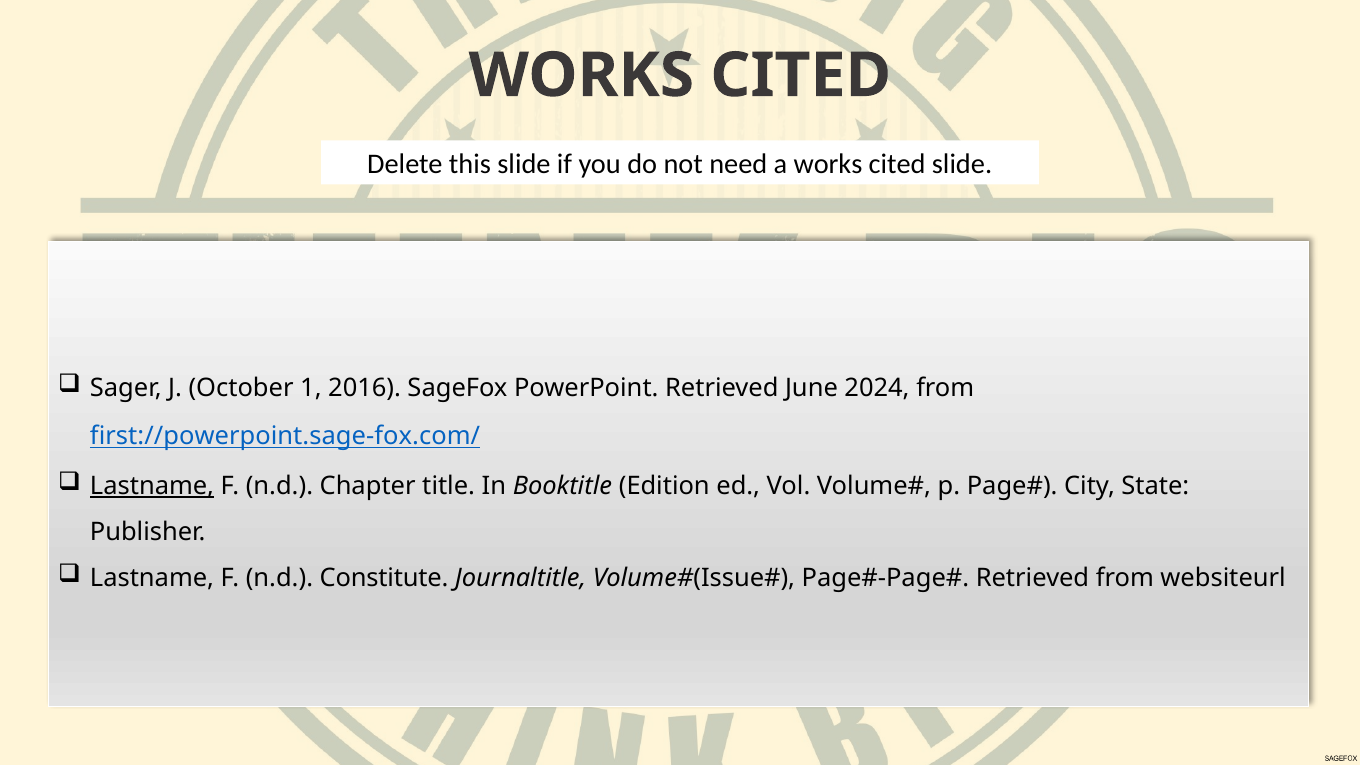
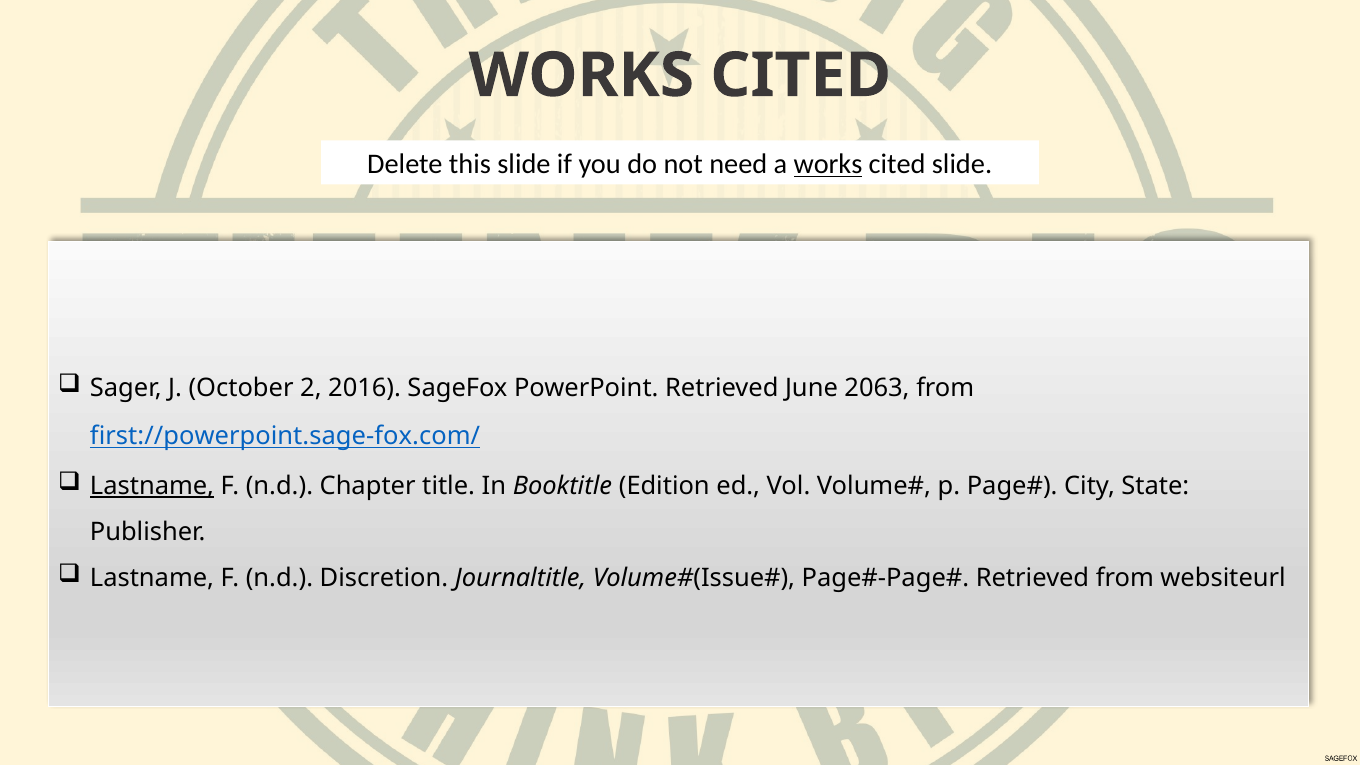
works at (828, 164) underline: none -> present
1: 1 -> 2
2024: 2024 -> 2063
Constitute: Constitute -> Discretion
